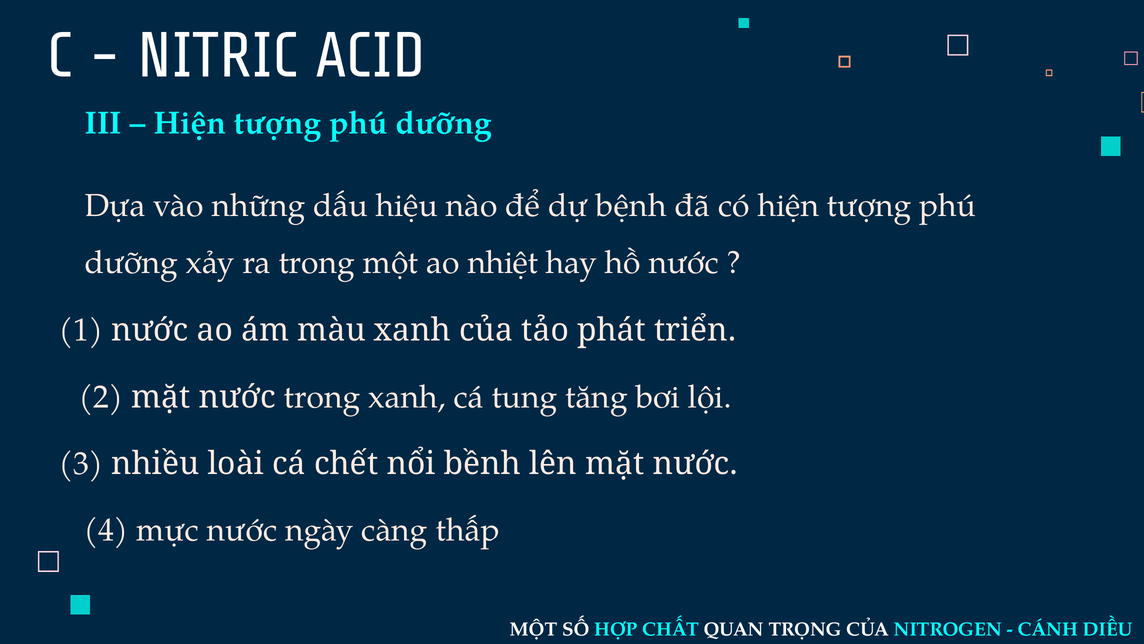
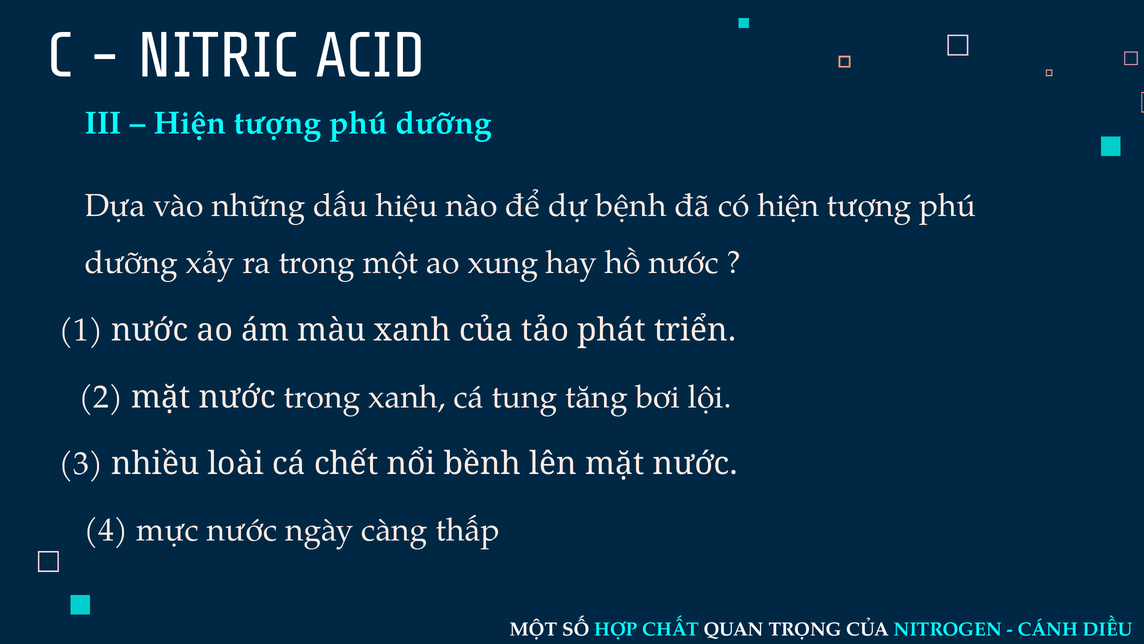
nhiệt: nhiệt -> xung
